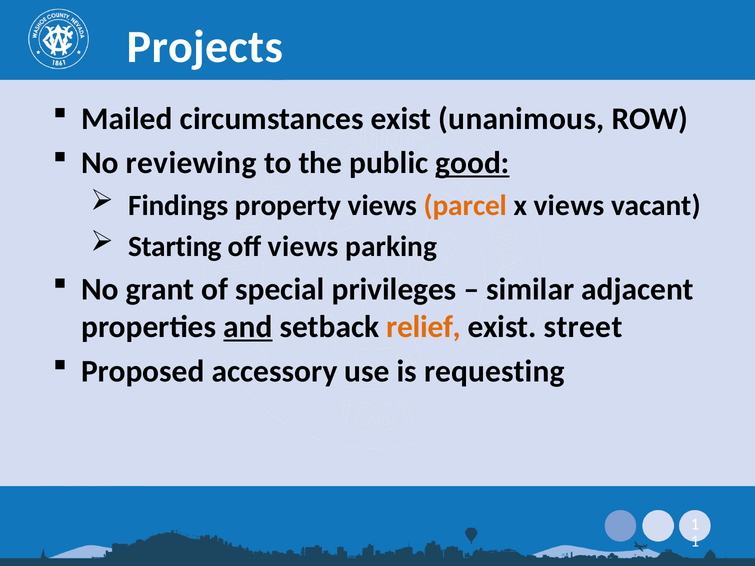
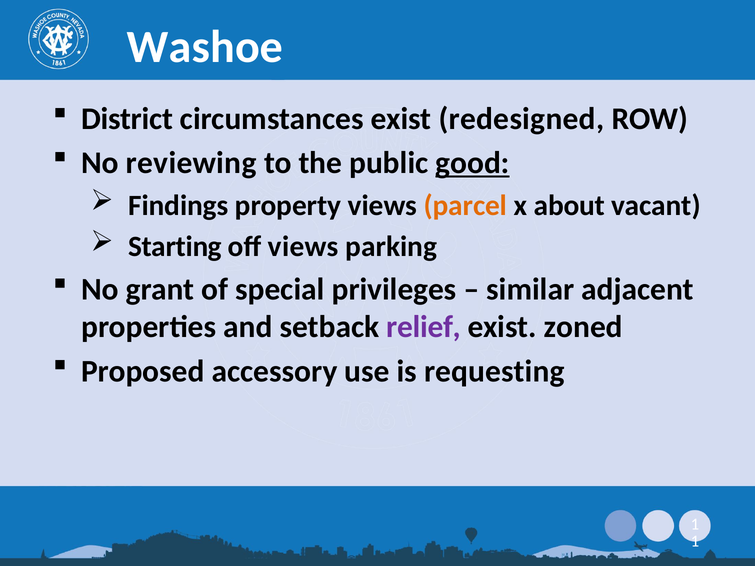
Projects: Projects -> Washoe
Mailed: Mailed -> District
unanimous: unanimous -> redesigned
x views: views -> about
and underline: present -> none
relief colour: orange -> purple
street: street -> zoned
